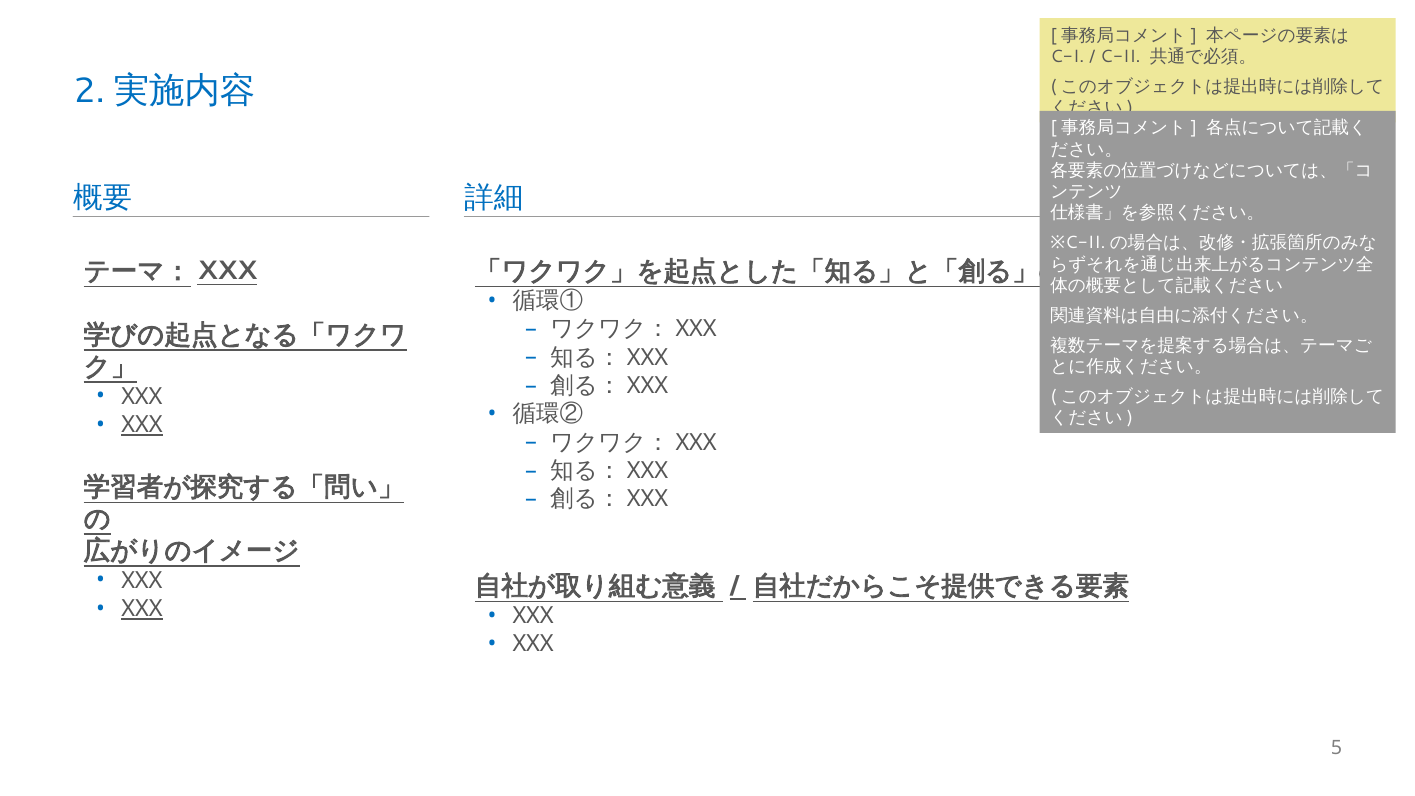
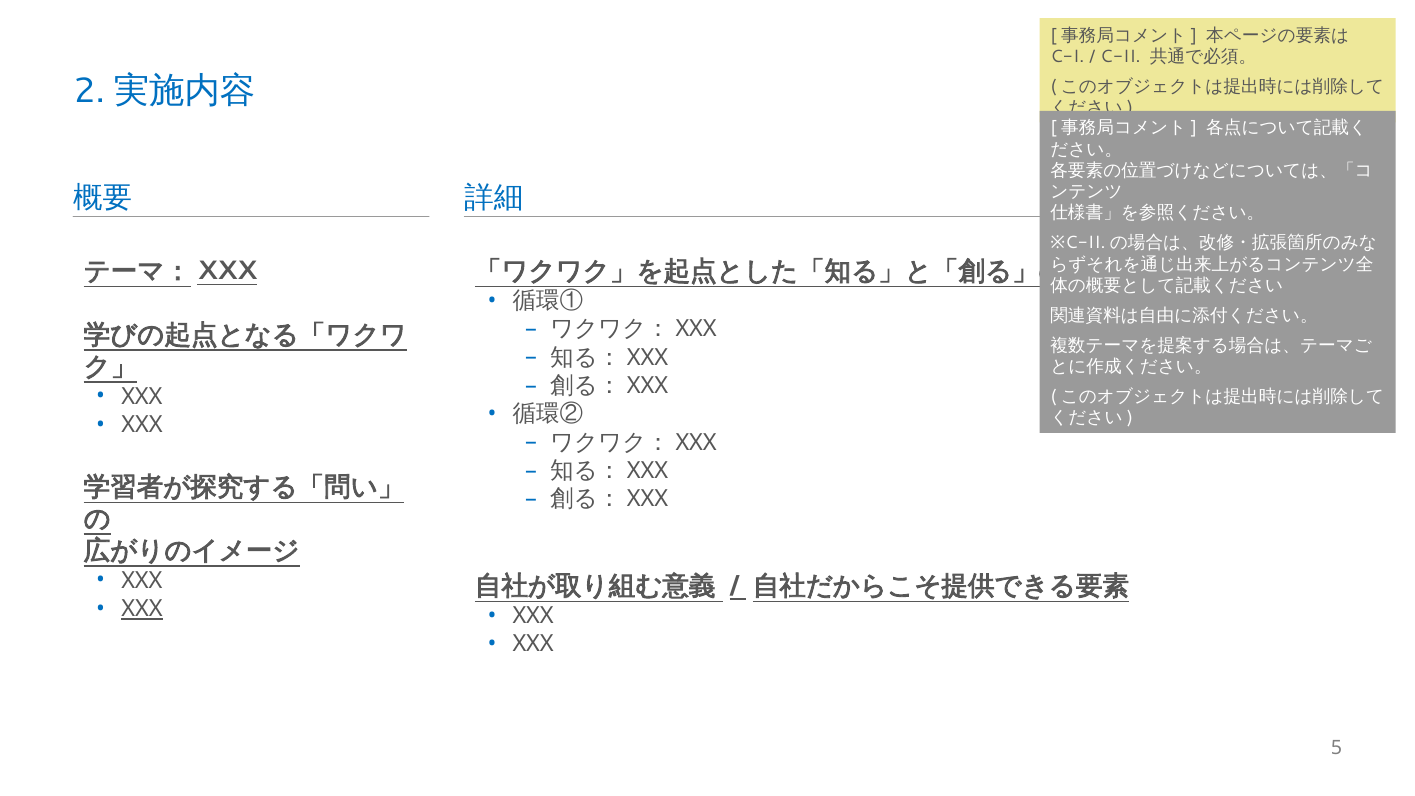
XXX at (142, 425) underline: present -> none
